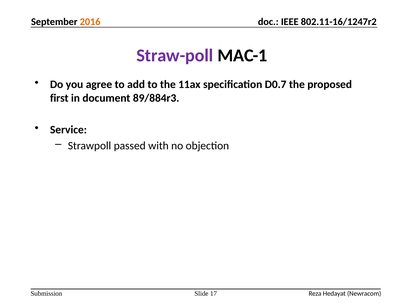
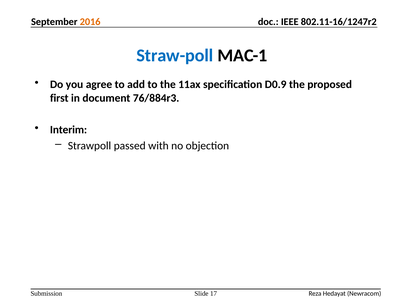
Straw-poll colour: purple -> blue
D0.7: D0.7 -> D0.9
89/884r3: 89/884r3 -> 76/884r3
Service: Service -> Interim
